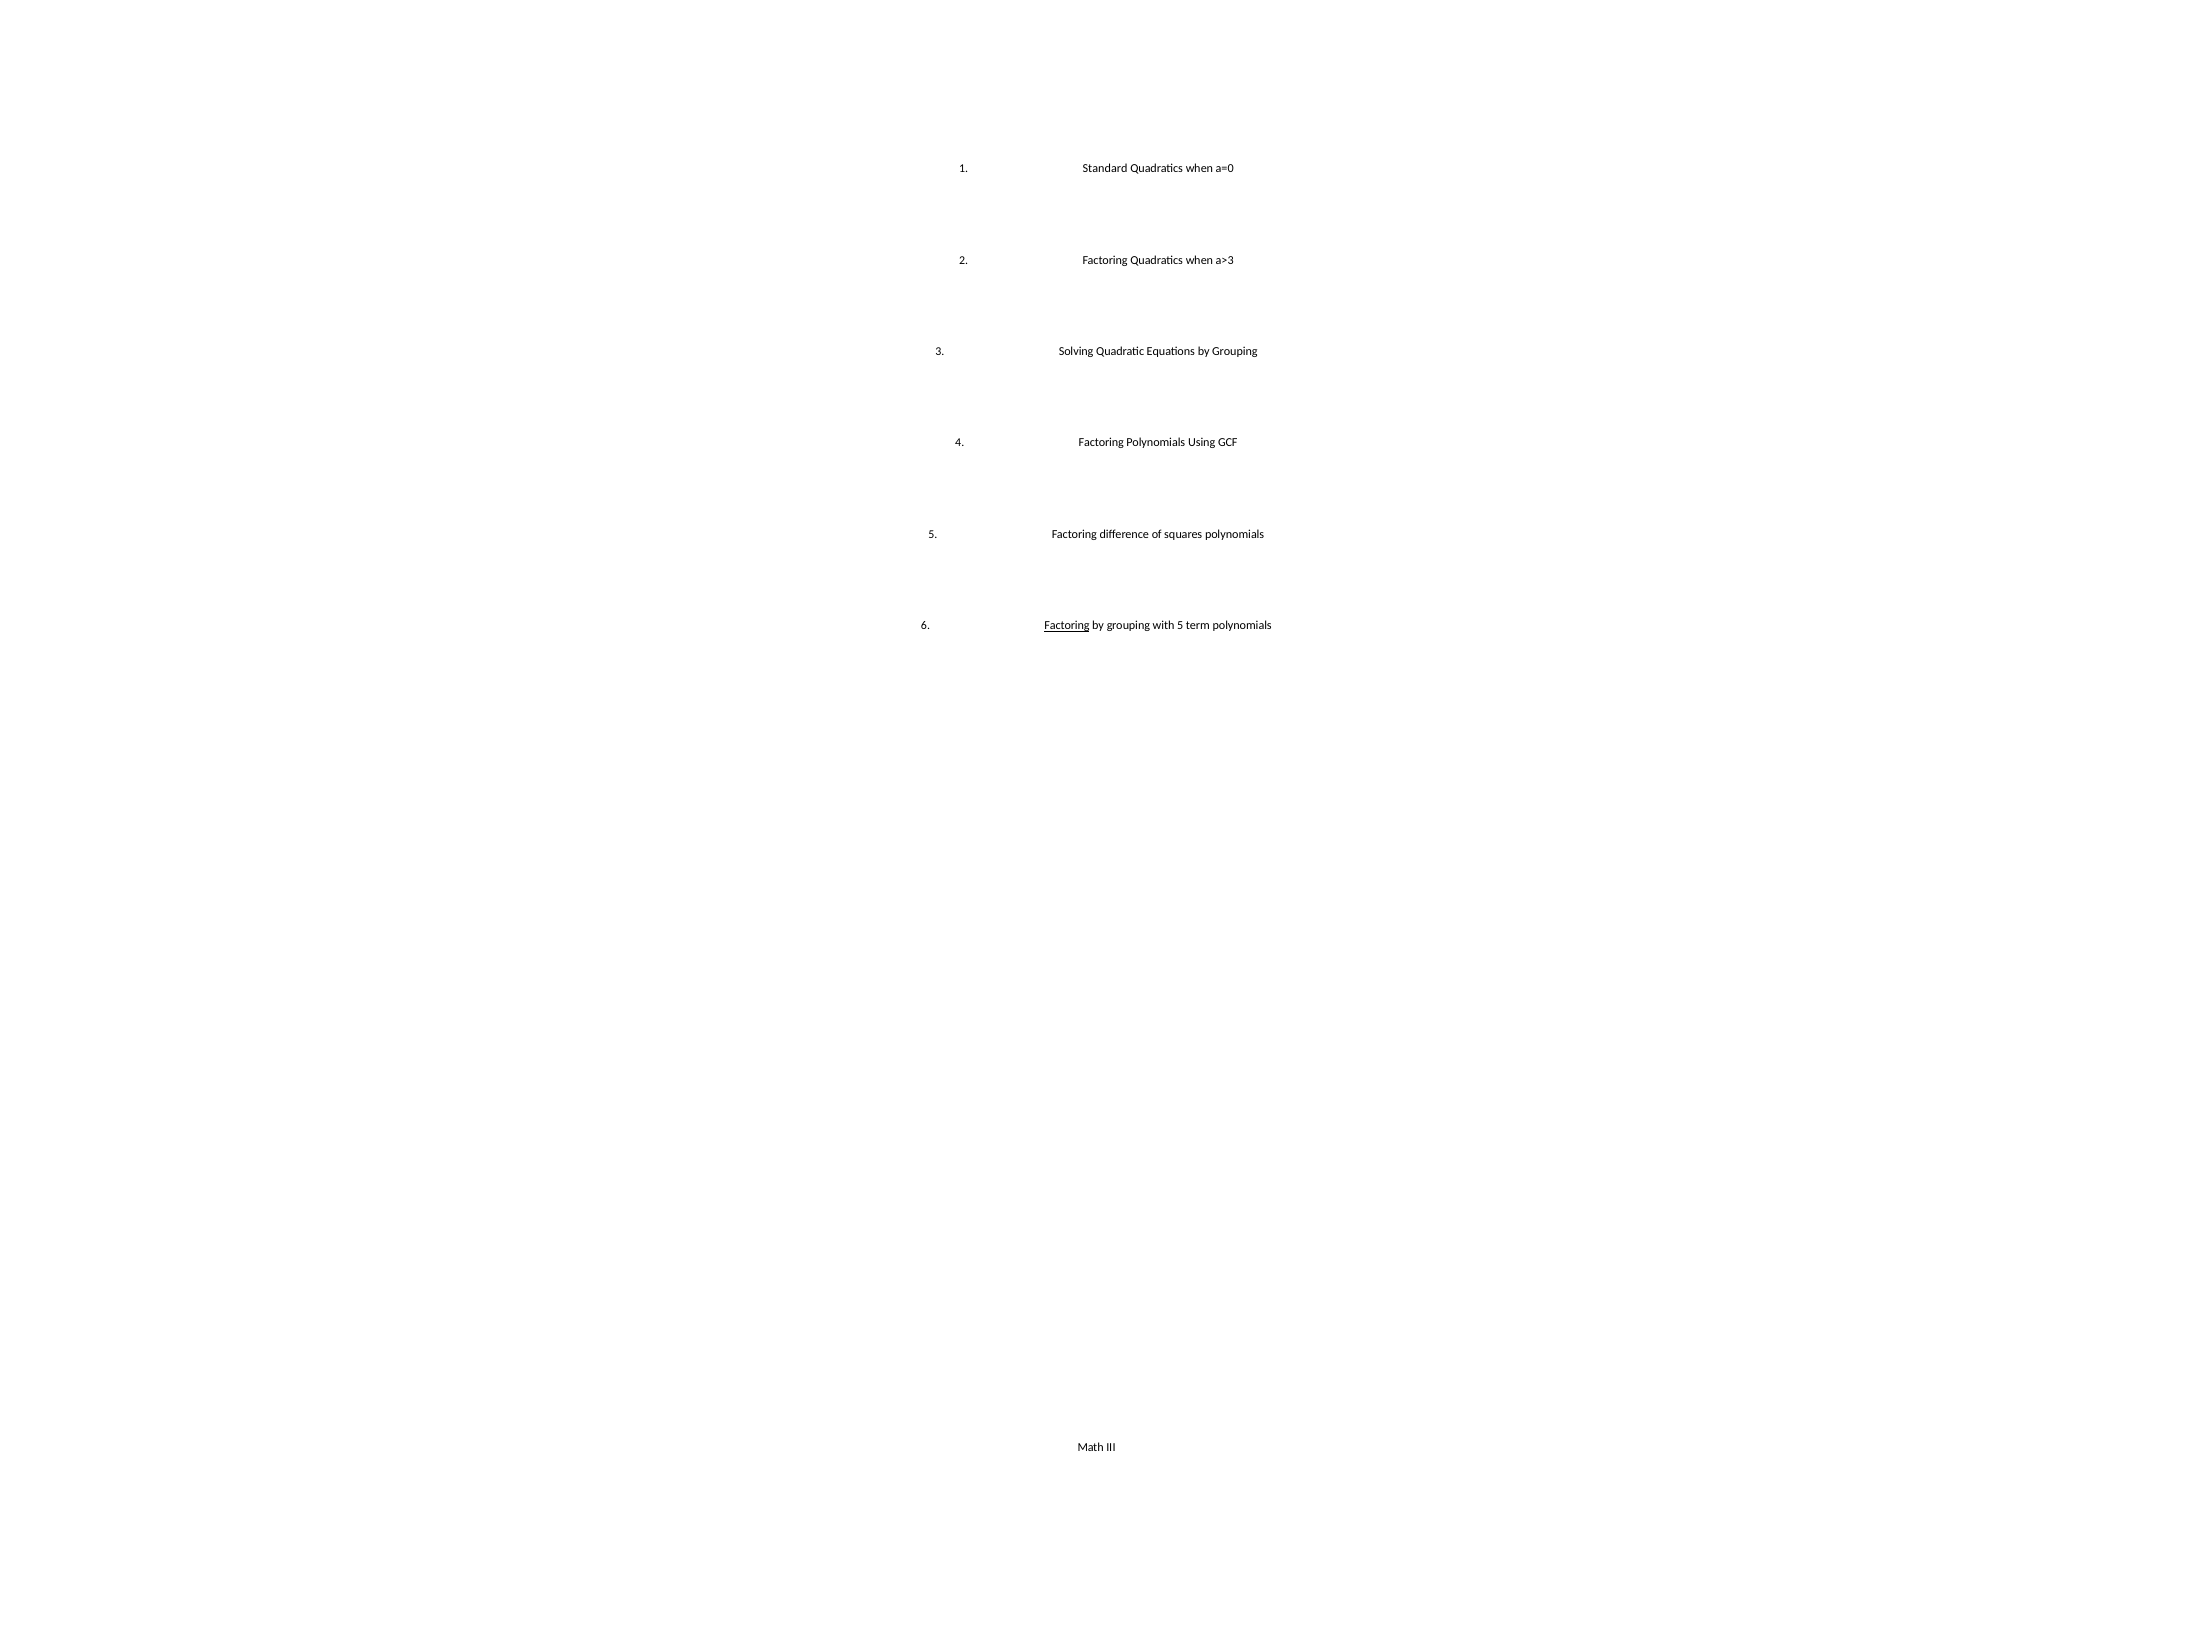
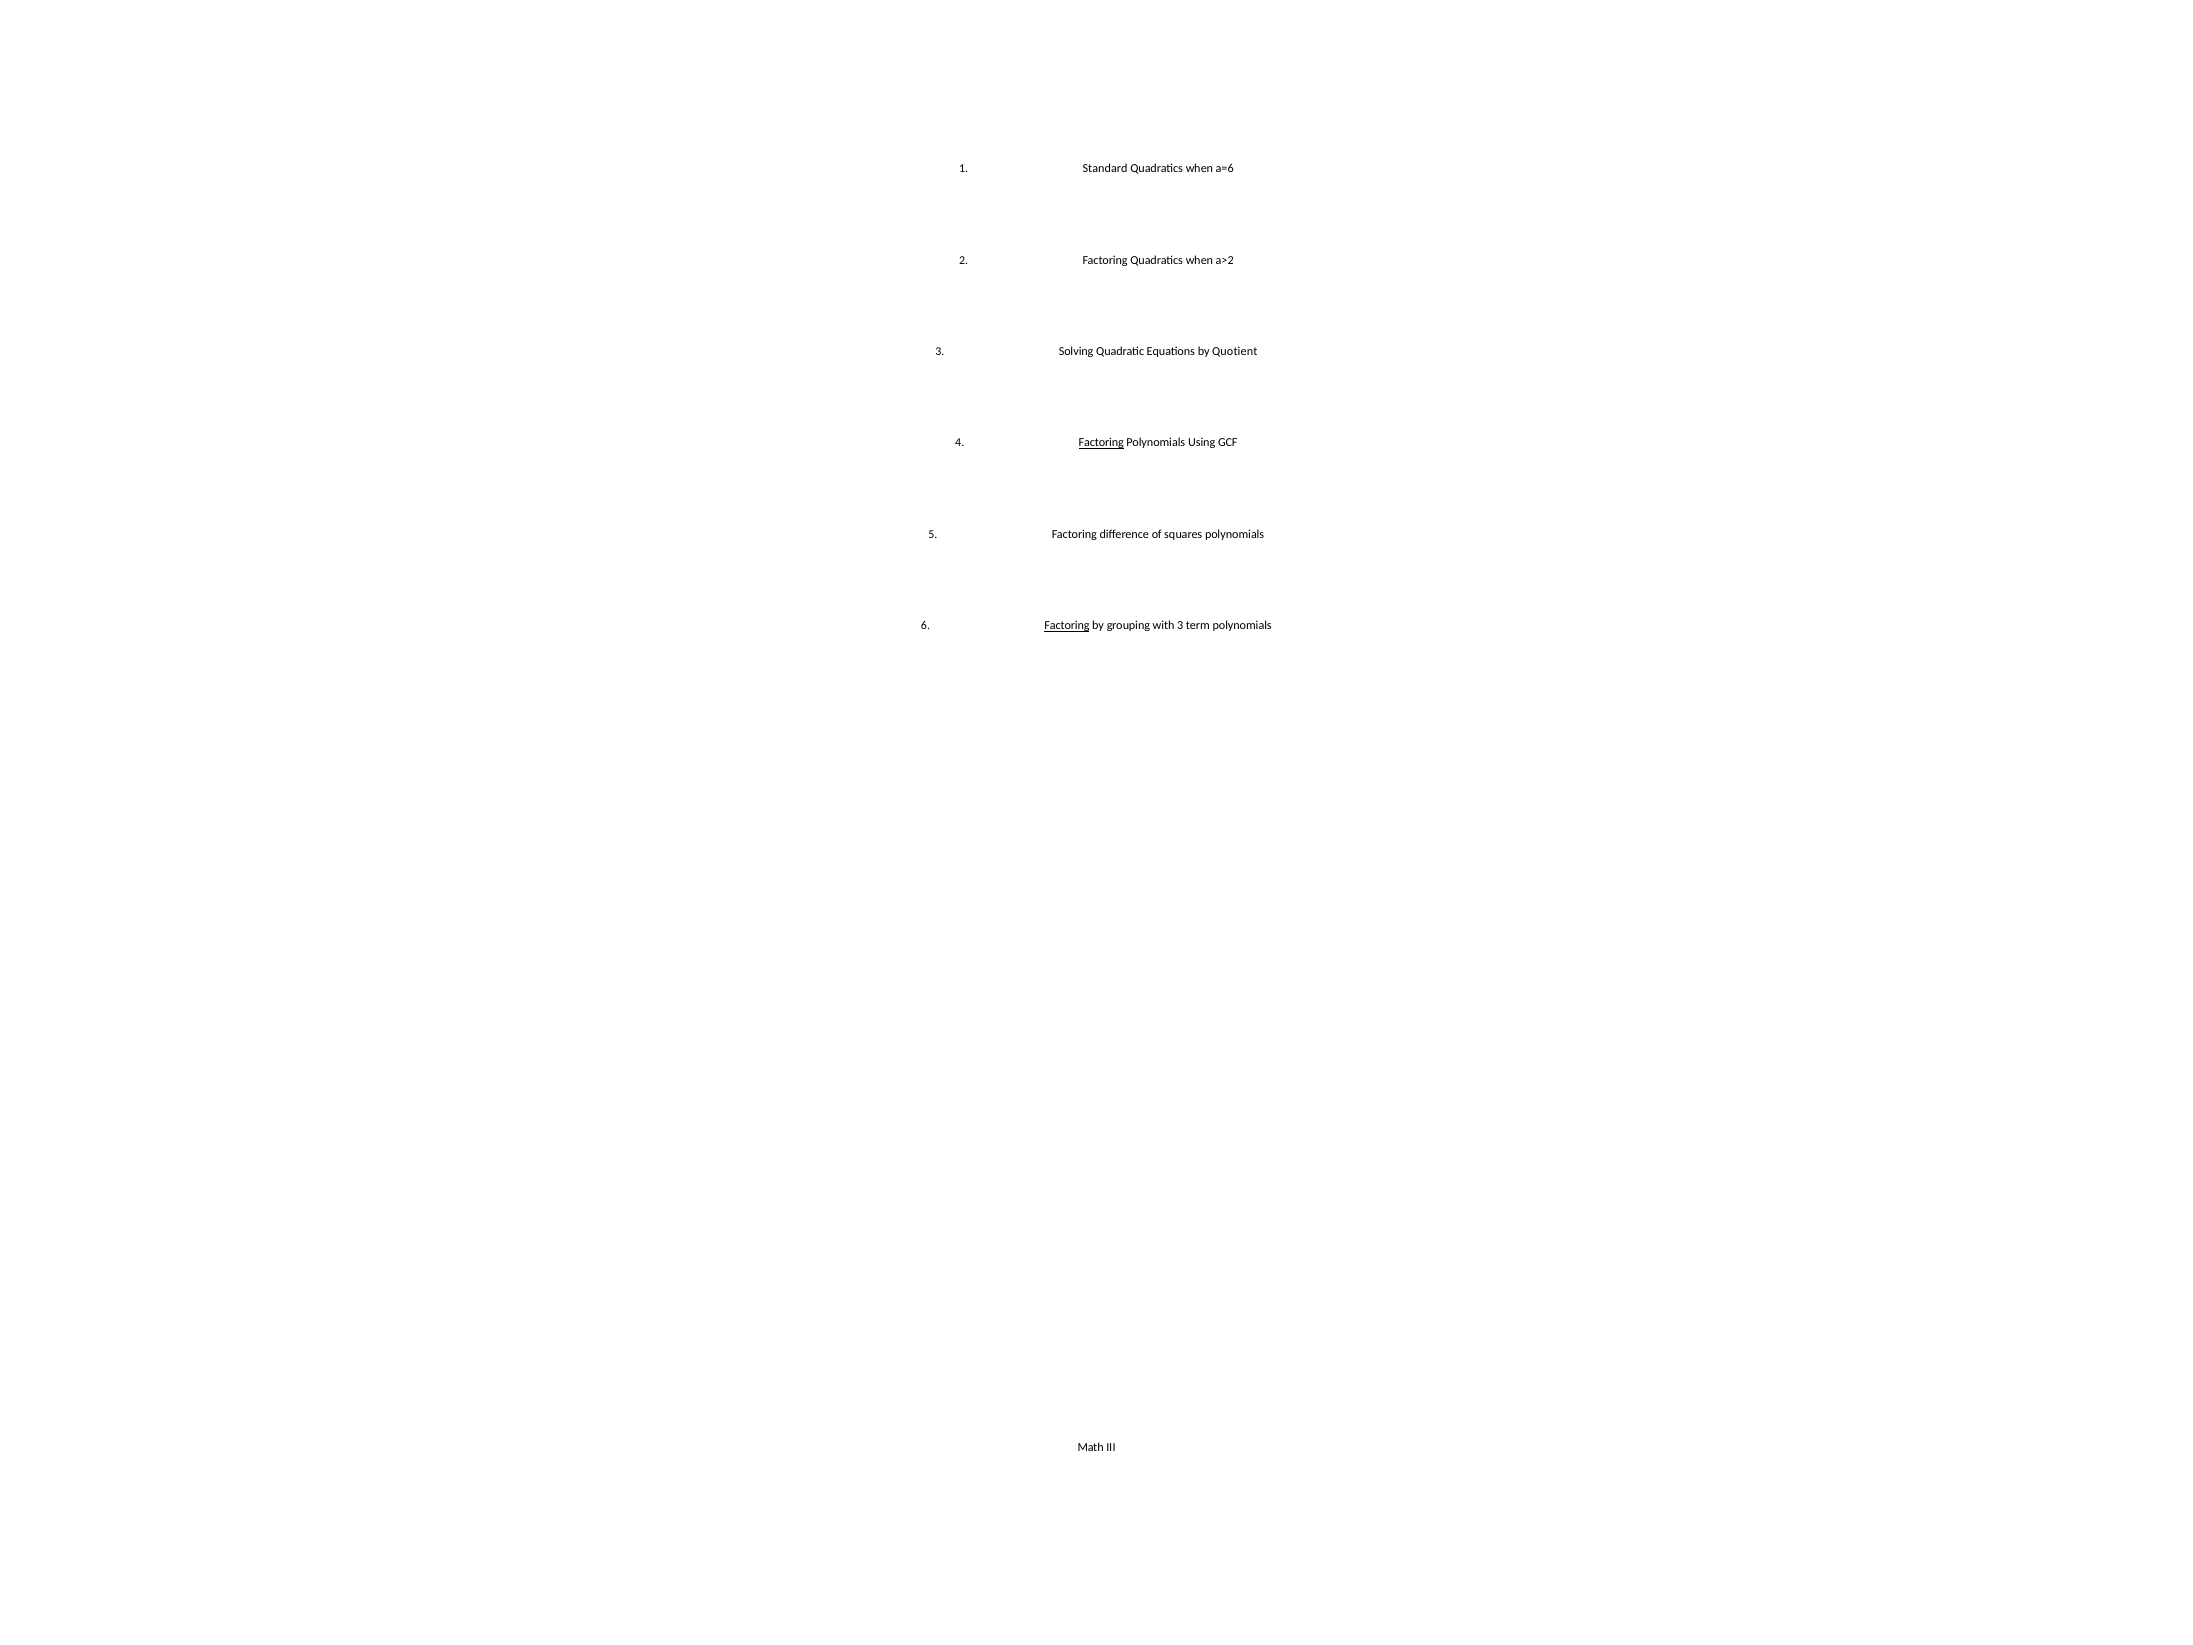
a=0: a=0 -> a=6
a>3: a>3 -> a>2
Equations by Grouping: Grouping -> Quotient
Factoring at (1101, 443) underline: none -> present
with 5: 5 -> 3
